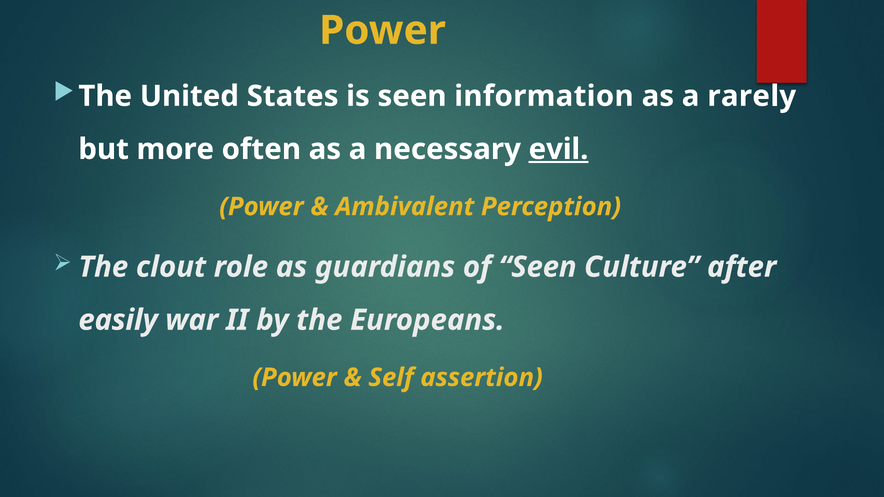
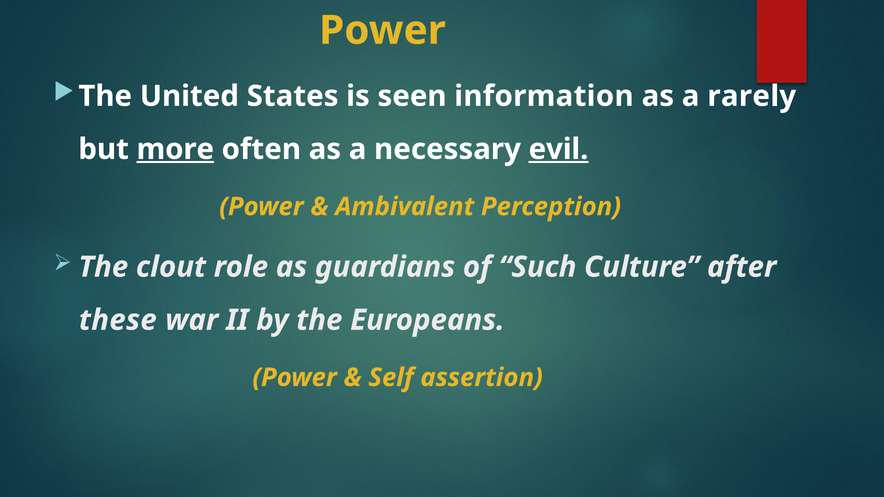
more underline: none -> present
of Seen: Seen -> Such
easily: easily -> these
